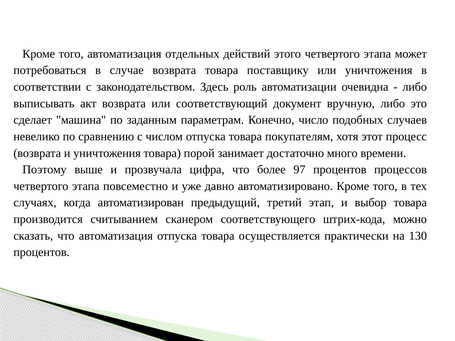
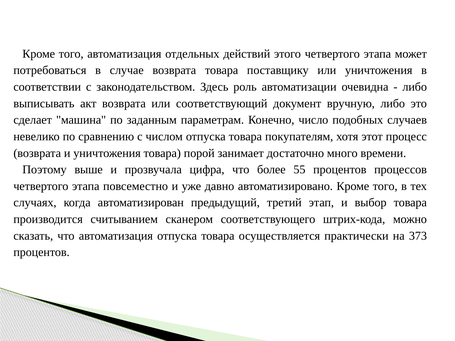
97: 97 -> 55
130: 130 -> 373
